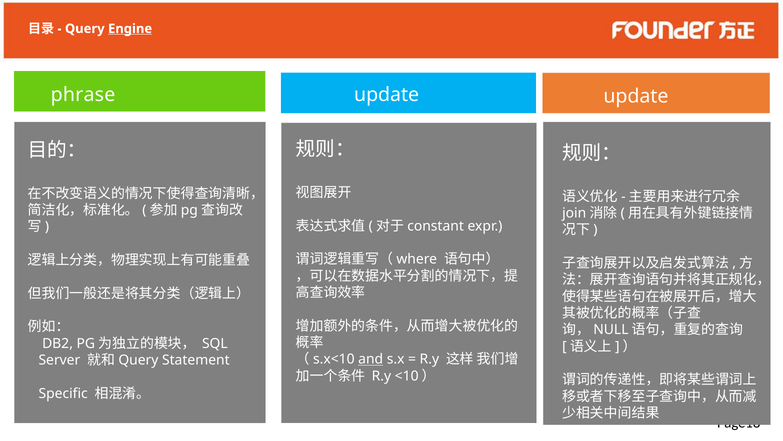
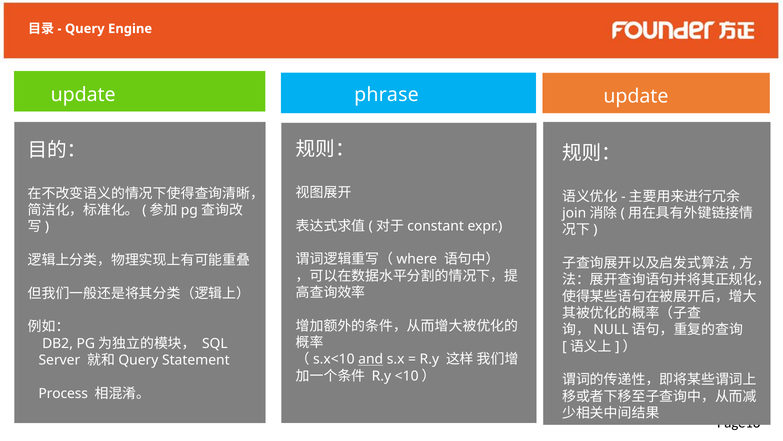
Engine underline: present -> none
phrase at (83, 95): phrase -> update
update at (387, 95): update -> phrase
Specific: Specific -> Process
